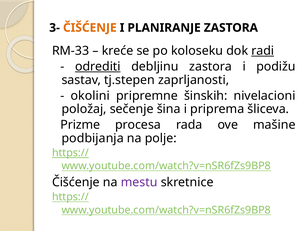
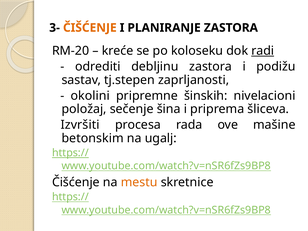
RM-33: RM-33 -> RM-20
odrediti underline: present -> none
Prizme: Prizme -> Izvršiti
podbijanja: podbijanja -> betonskim
polje: polje -> ugalj
mestu colour: purple -> orange
